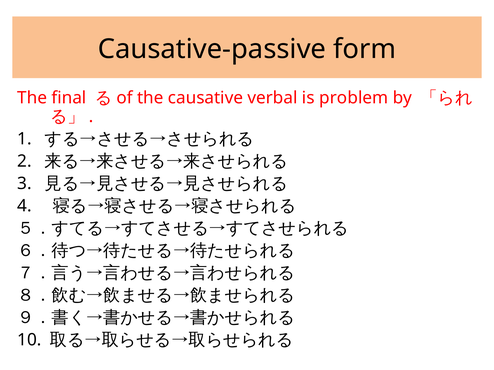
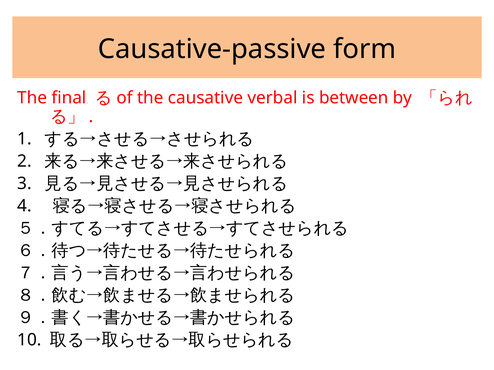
problem: problem -> between
